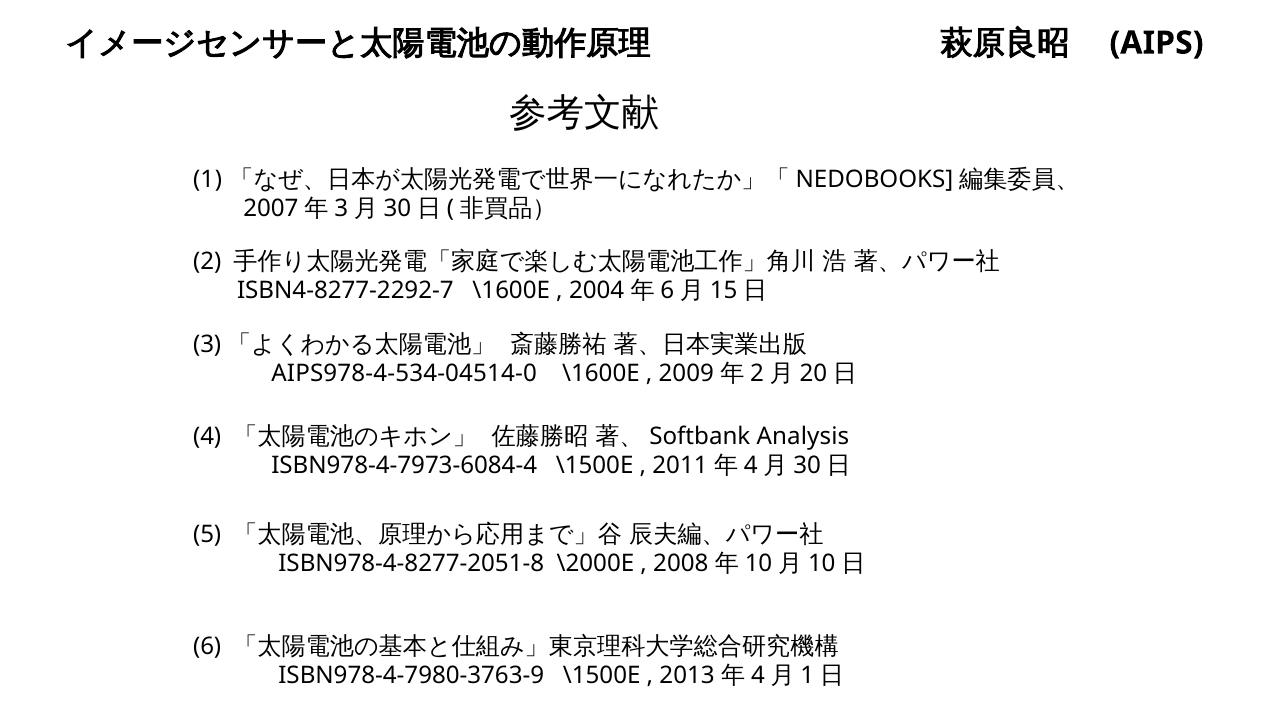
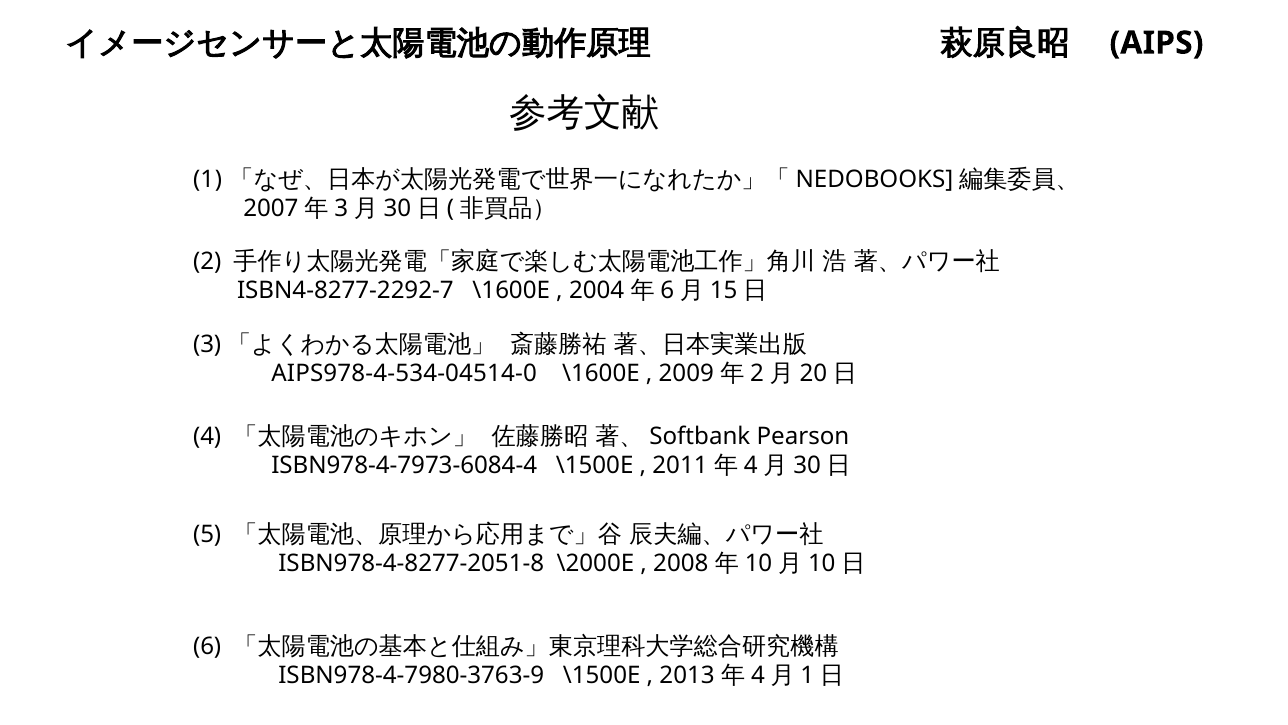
Analysis: Analysis -> Pearson
